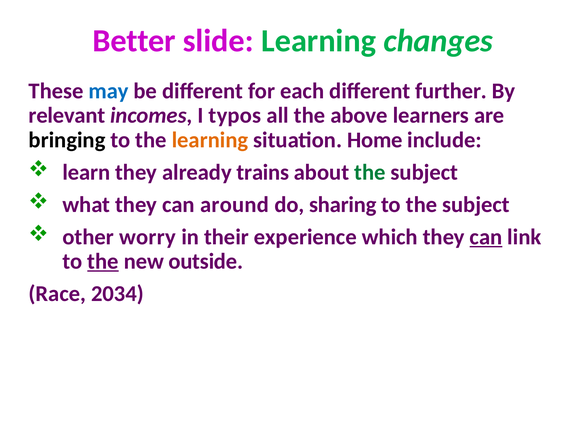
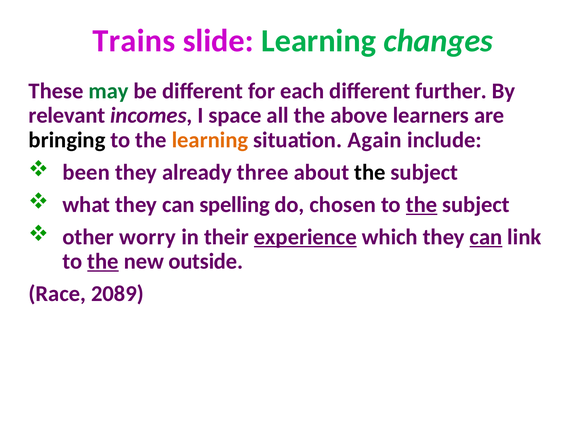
Better: Better -> Trains
may colour: blue -> green
typos: typos -> space
Home: Home -> Again
learn: learn -> been
trains: trains -> three
the at (370, 172) colour: green -> black
around: around -> spelling
sharing: sharing -> chosen
the at (422, 204) underline: none -> present
experience underline: none -> present
2034: 2034 -> 2089
